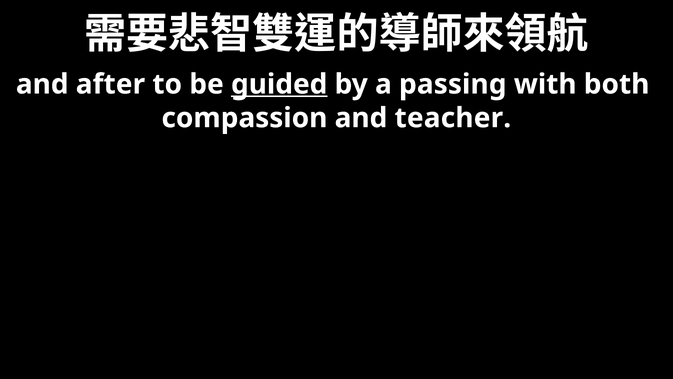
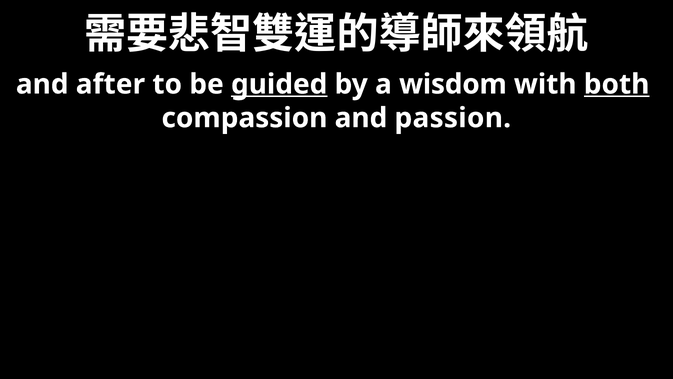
passing: passing -> wisdom
both underline: none -> present
teacher: teacher -> passion
